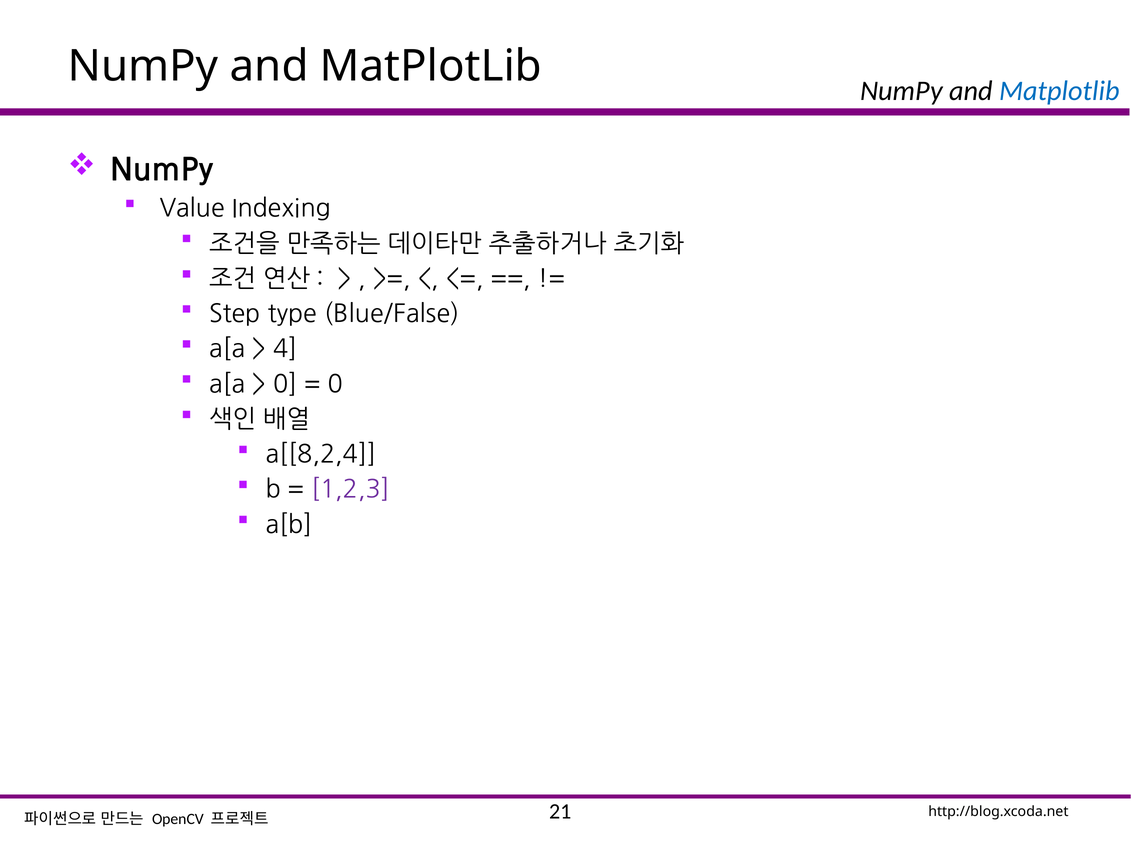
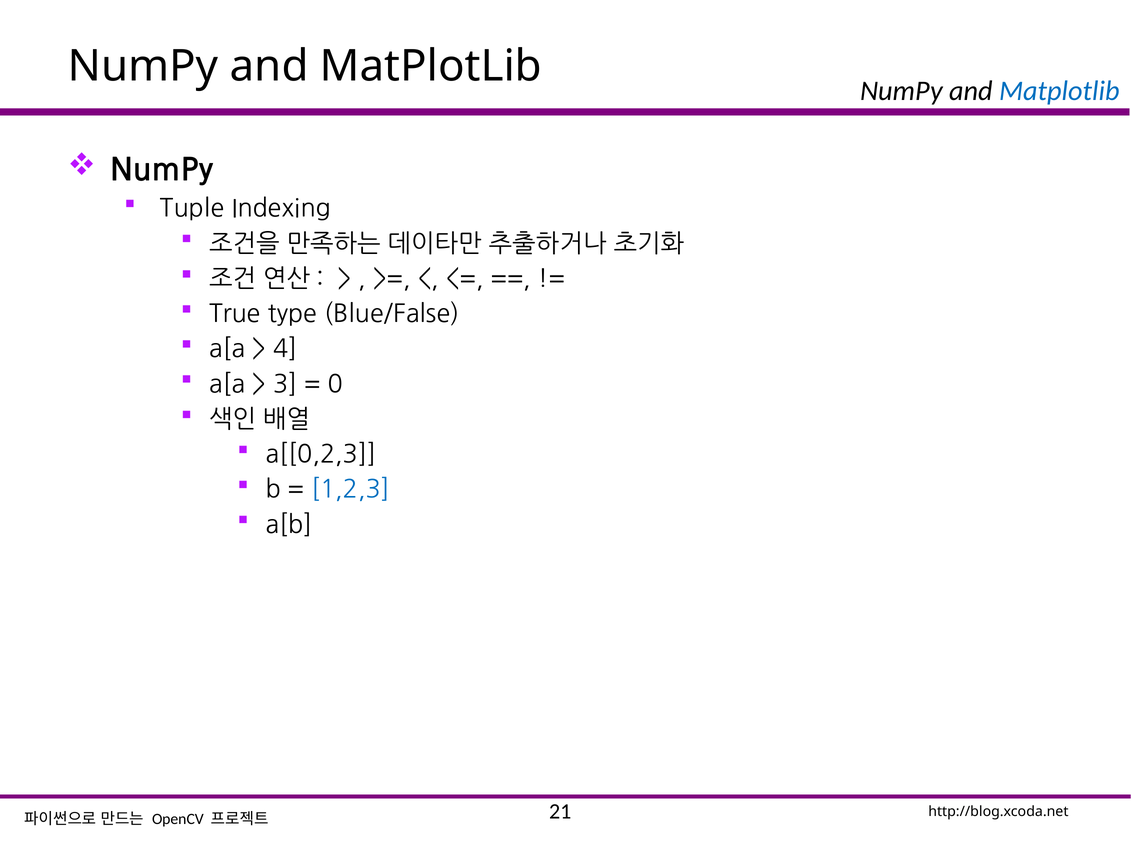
Value: Value -> Tuple
Step: Step -> True
0 at (285, 384): 0 -> 3
a[[8,2,4: a[[8,2,4 -> a[[0,2,3
1,2,3 colour: purple -> blue
